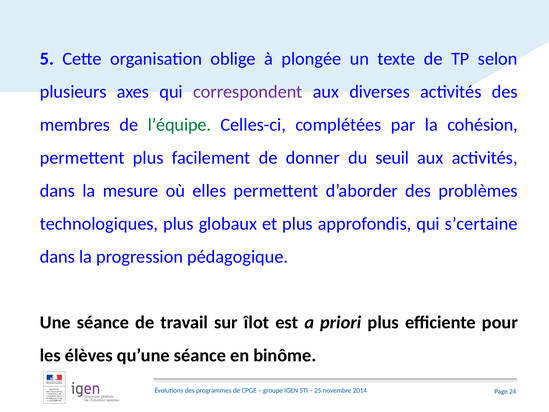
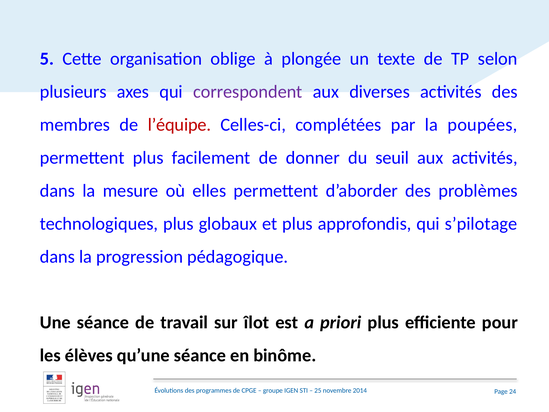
l’équipe colour: green -> red
cohésion: cohésion -> poupées
s’certaine: s’certaine -> s’pilotage
